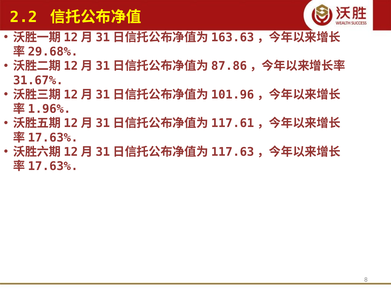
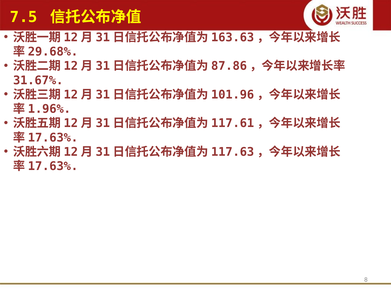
2.2: 2.2 -> 7.5
